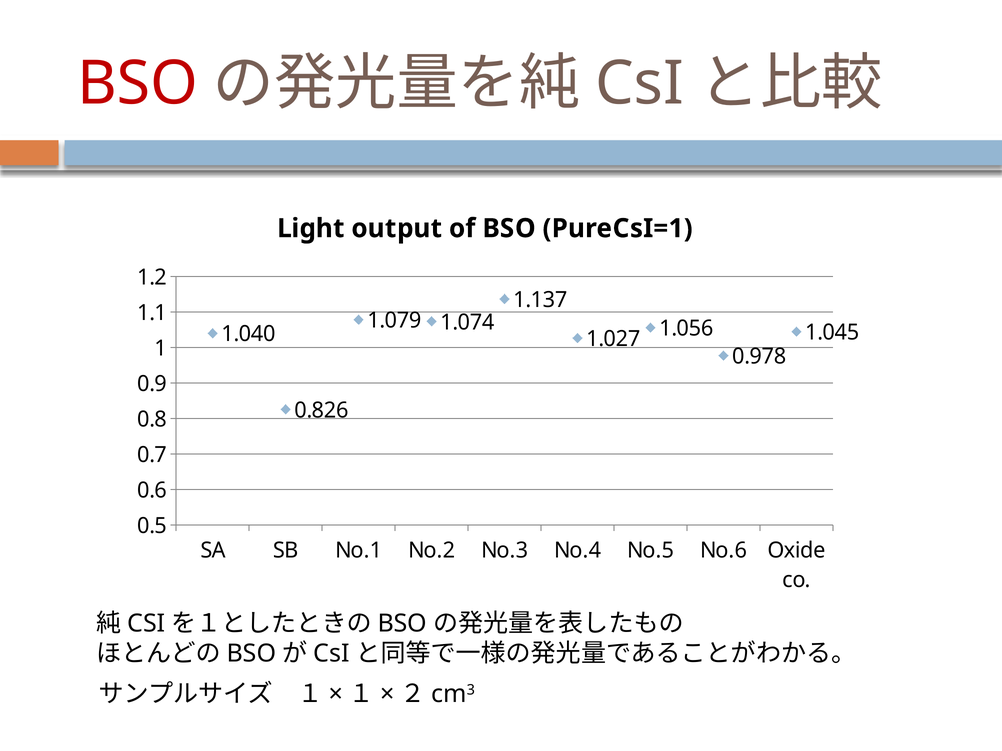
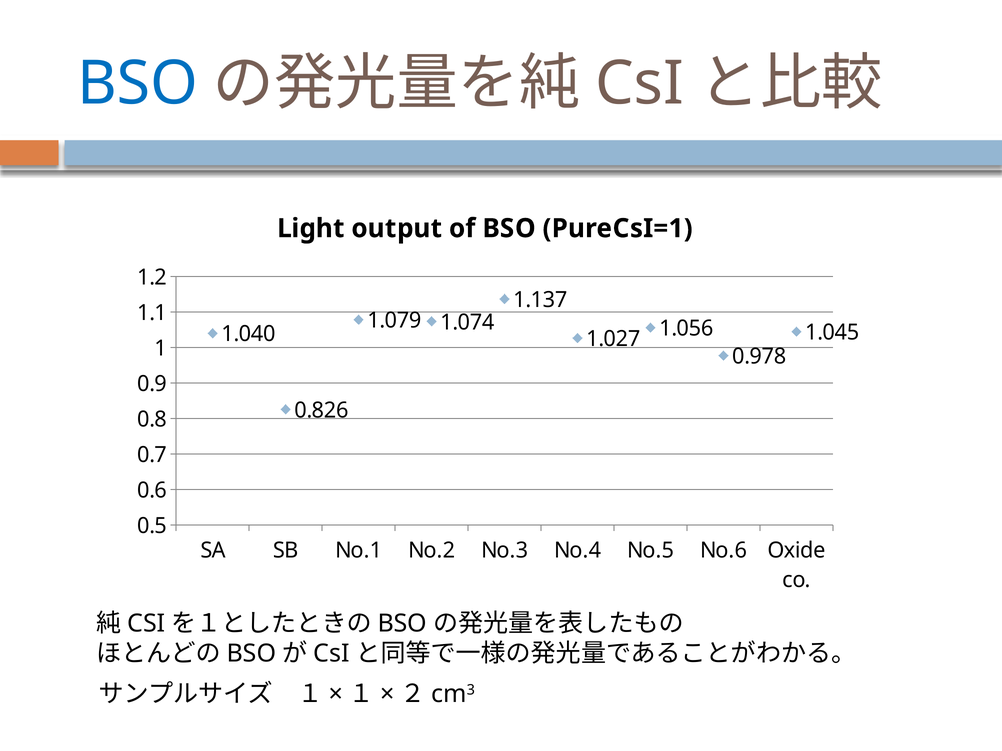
BSO at (138, 84) colour: red -> blue
